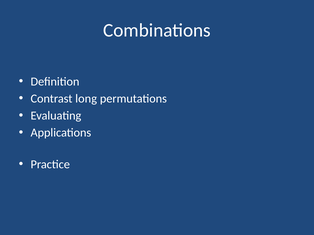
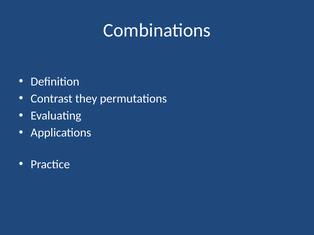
long: long -> they
